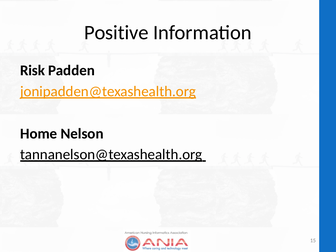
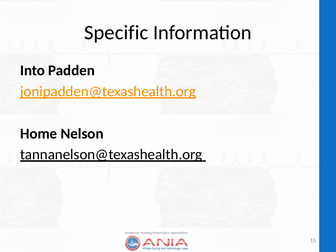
Positive: Positive -> Specific
Risk: Risk -> Into
